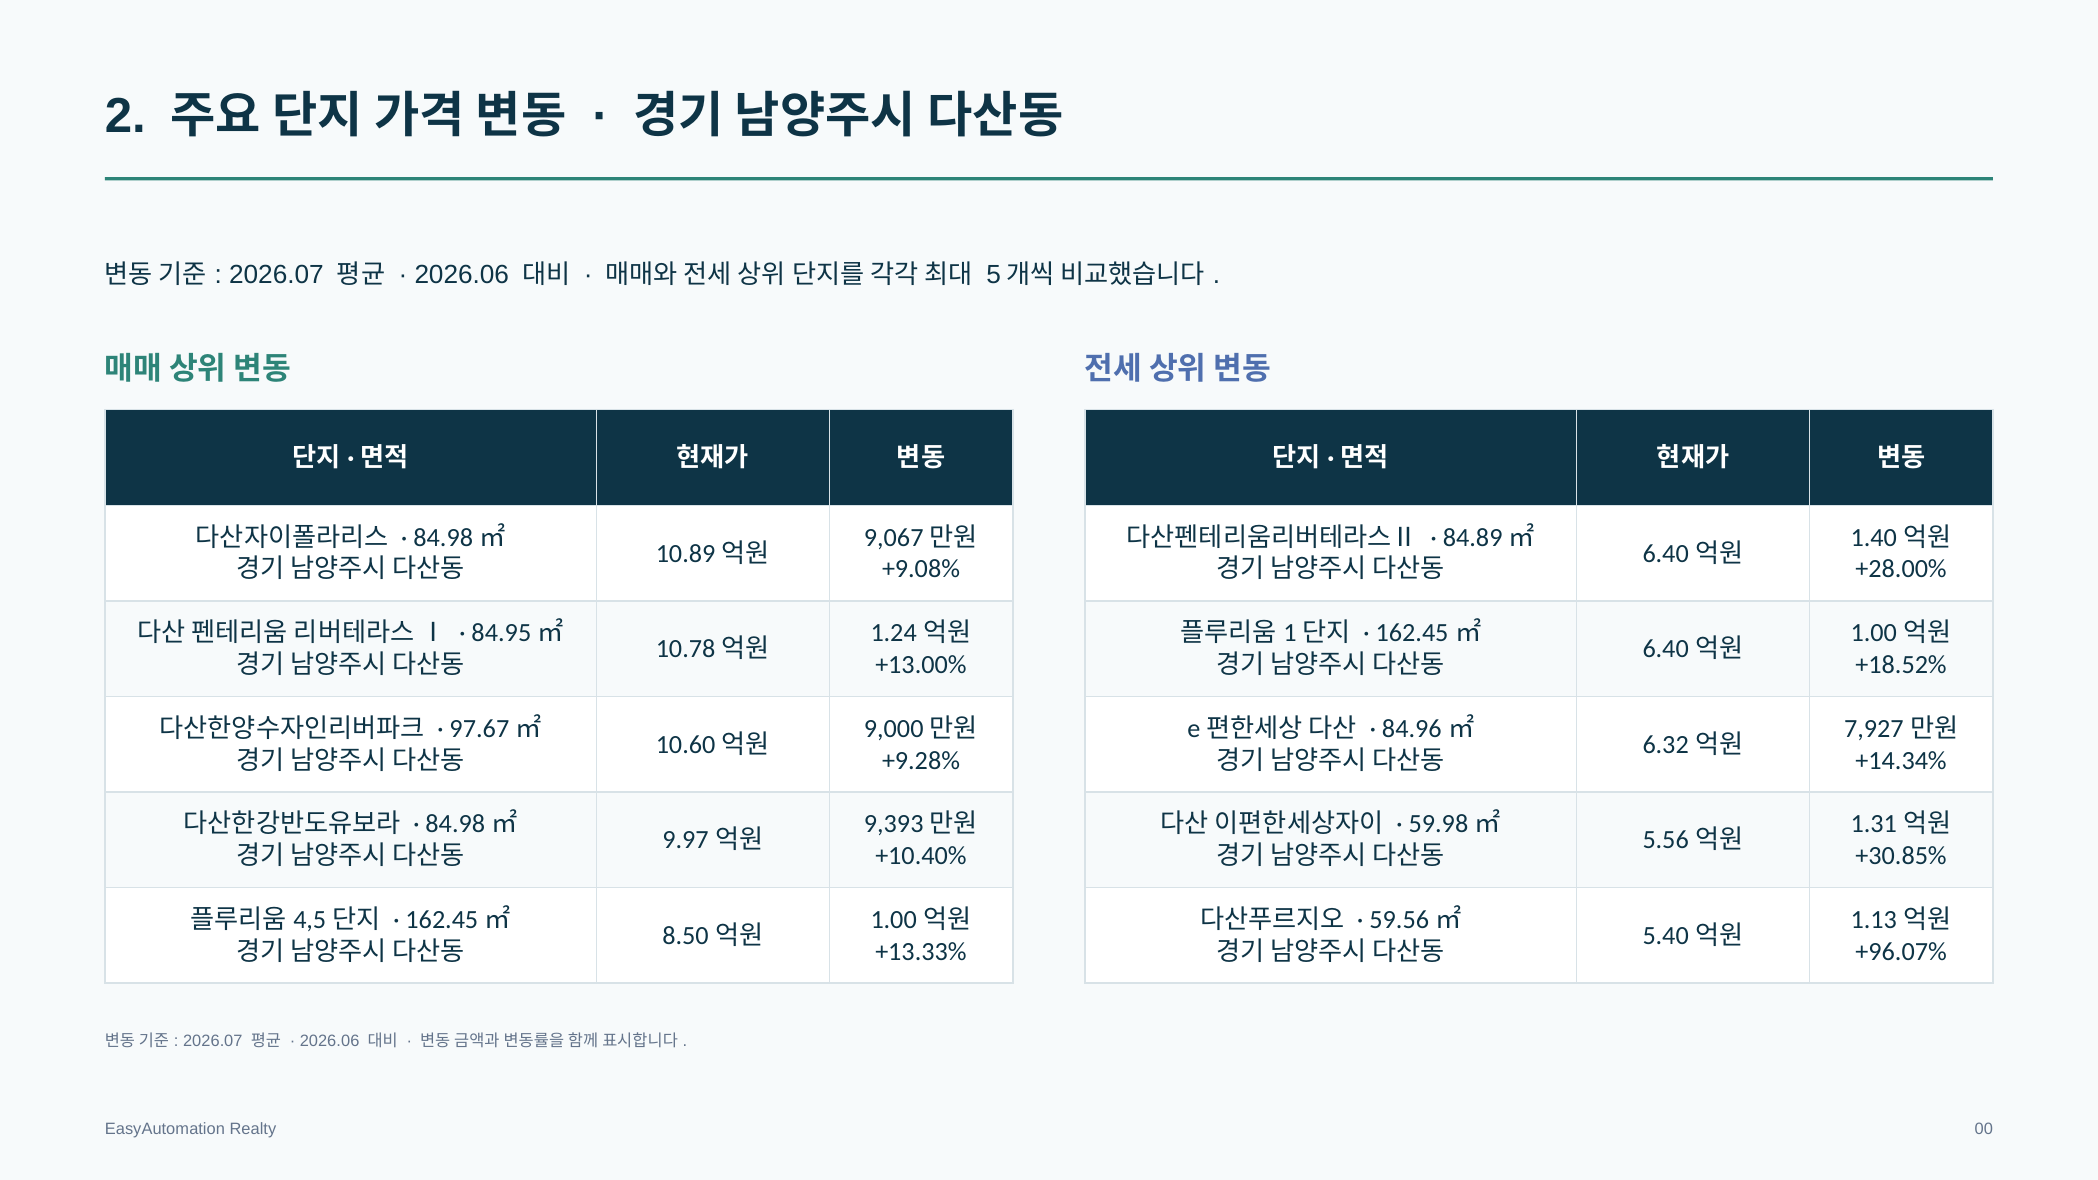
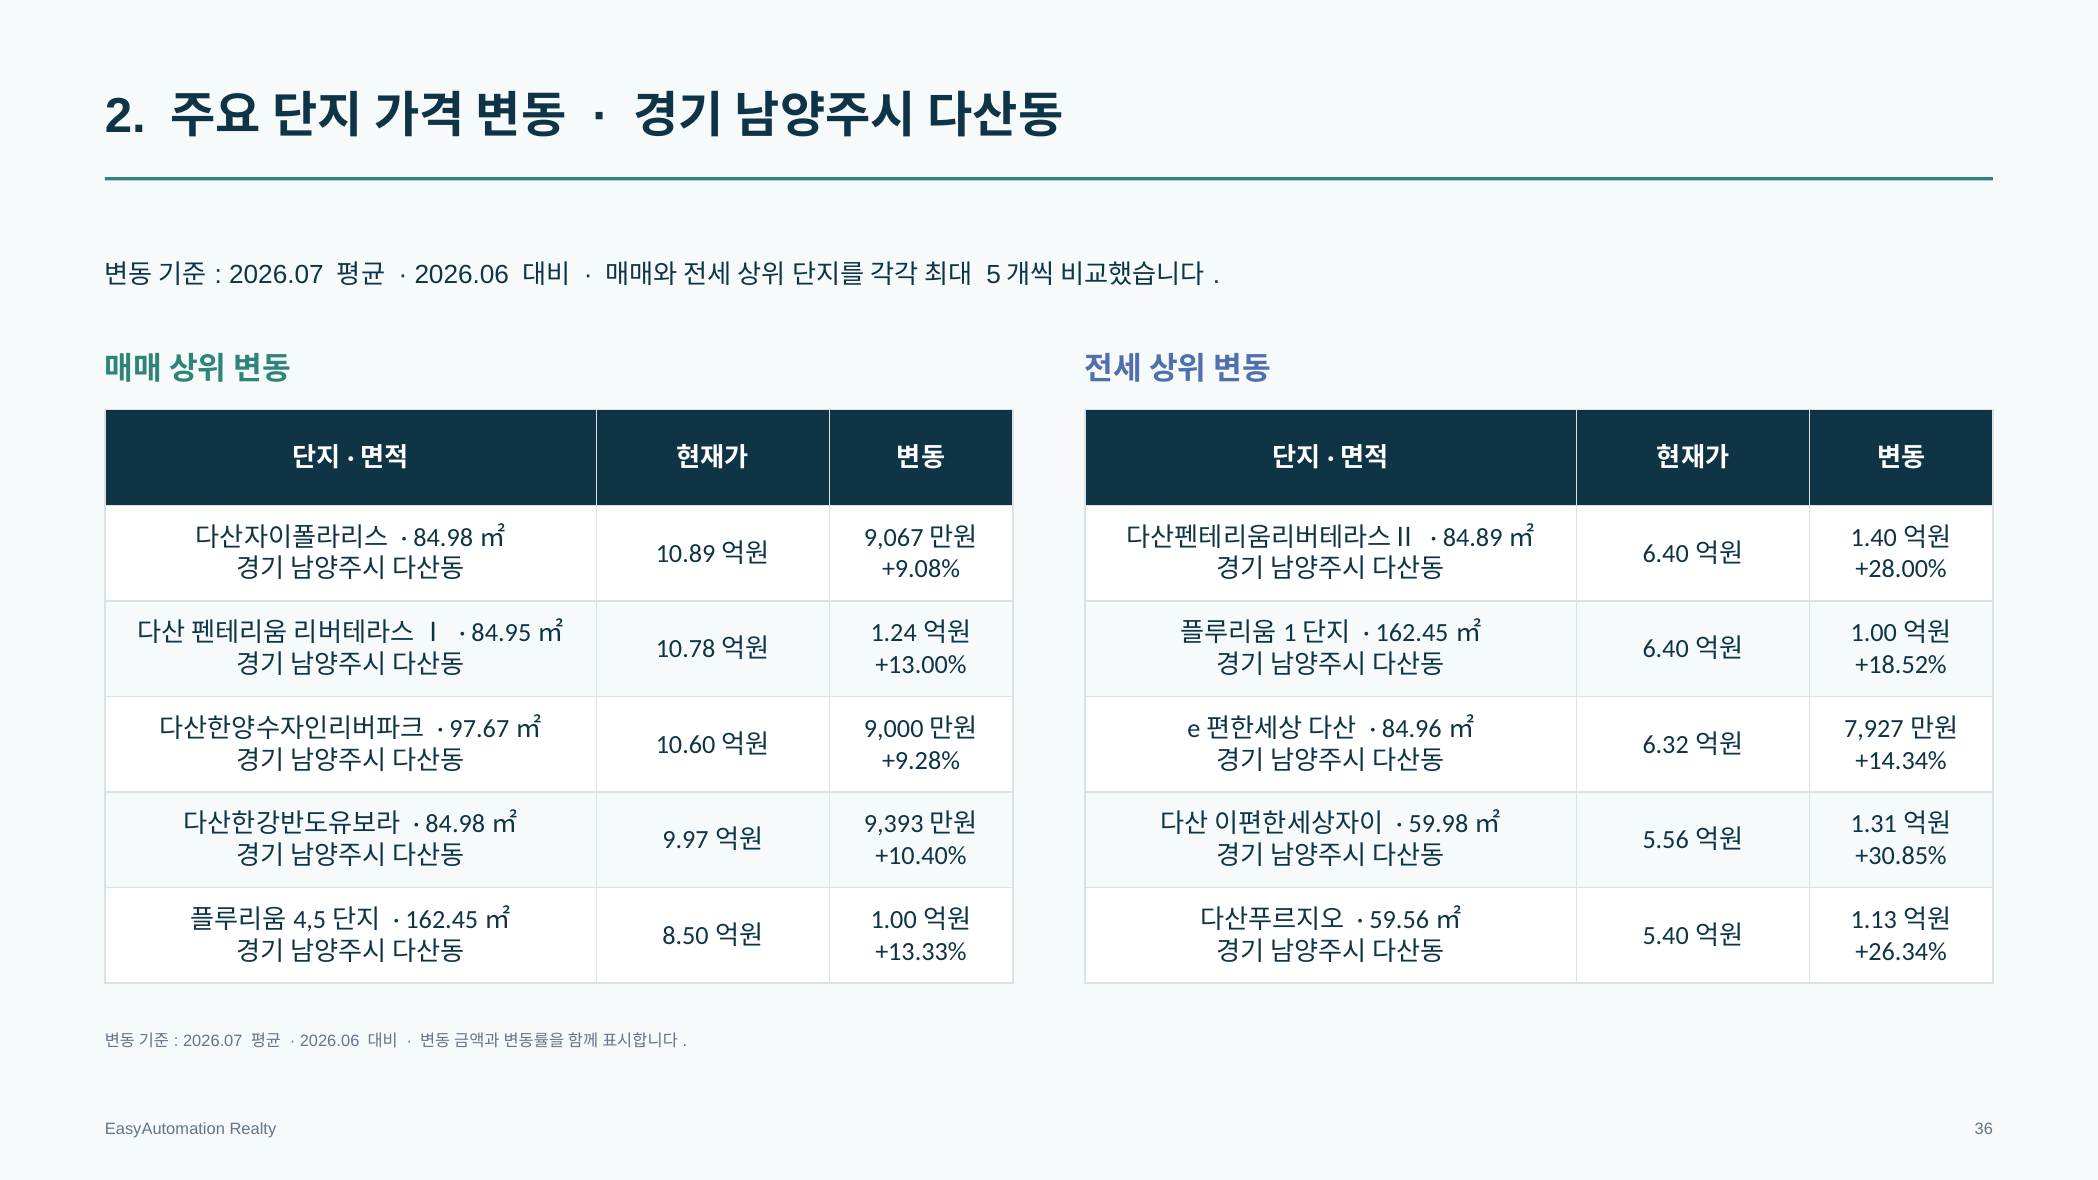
+96.07%: +96.07% -> +26.34%
00: 00 -> 36
